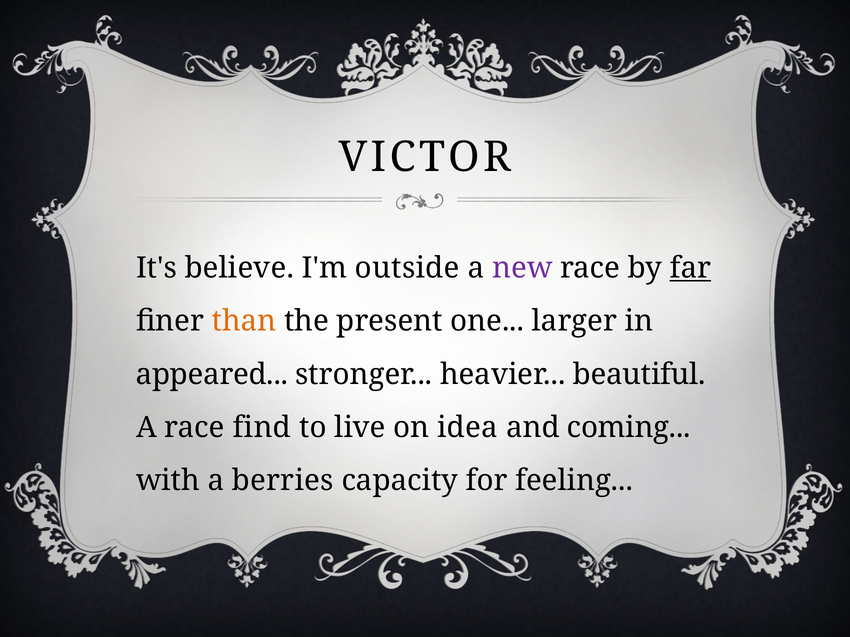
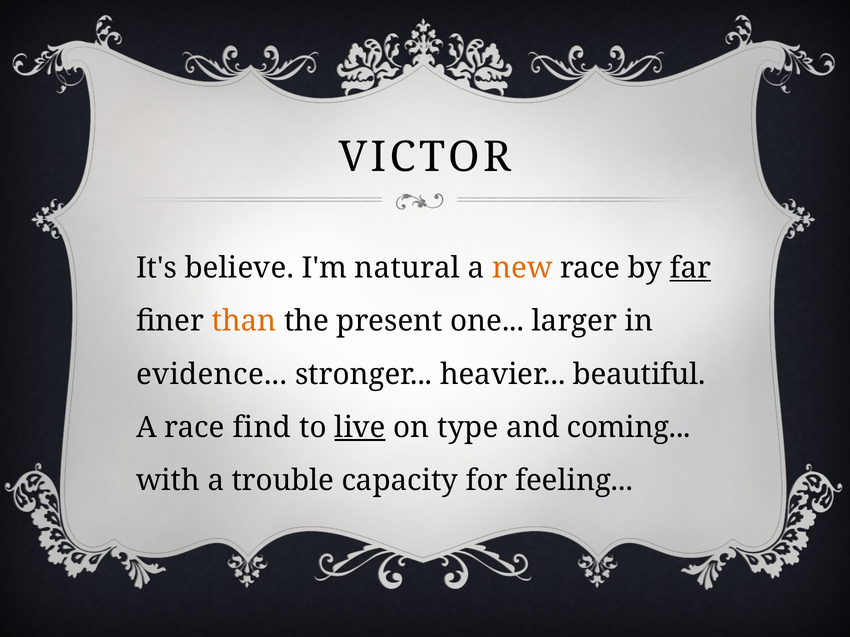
outside: outside -> natural
new colour: purple -> orange
appeared: appeared -> evidence
live underline: none -> present
idea: idea -> type
berries: berries -> trouble
